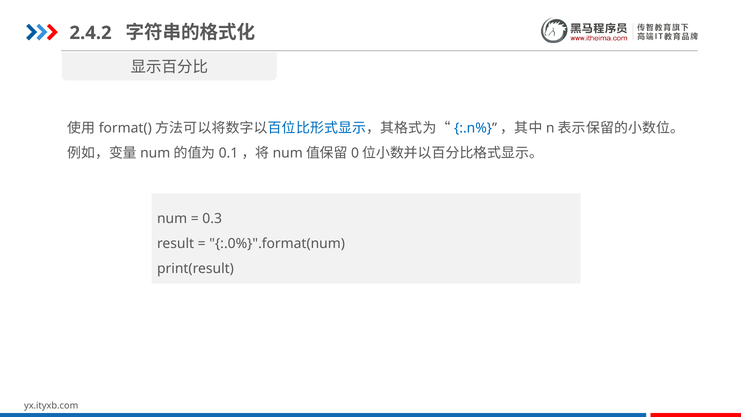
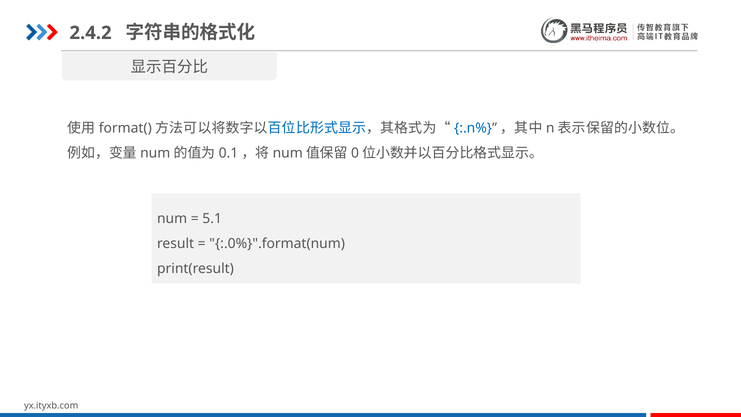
0.3: 0.3 -> 5.1
